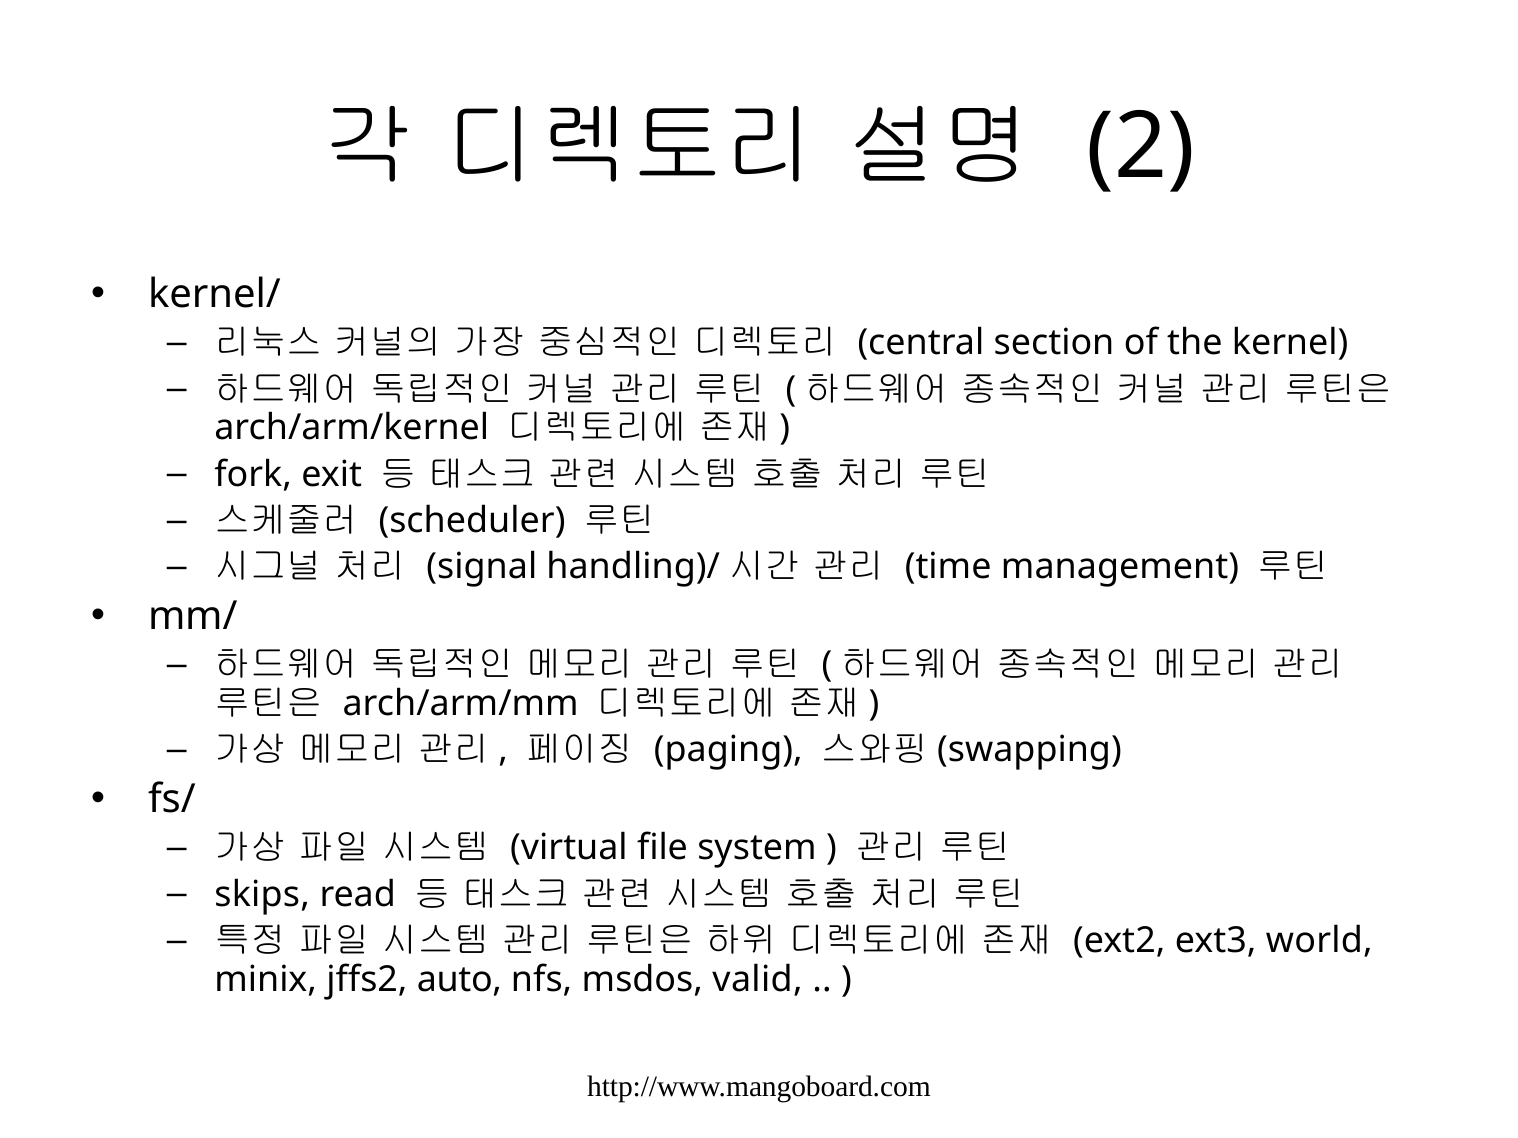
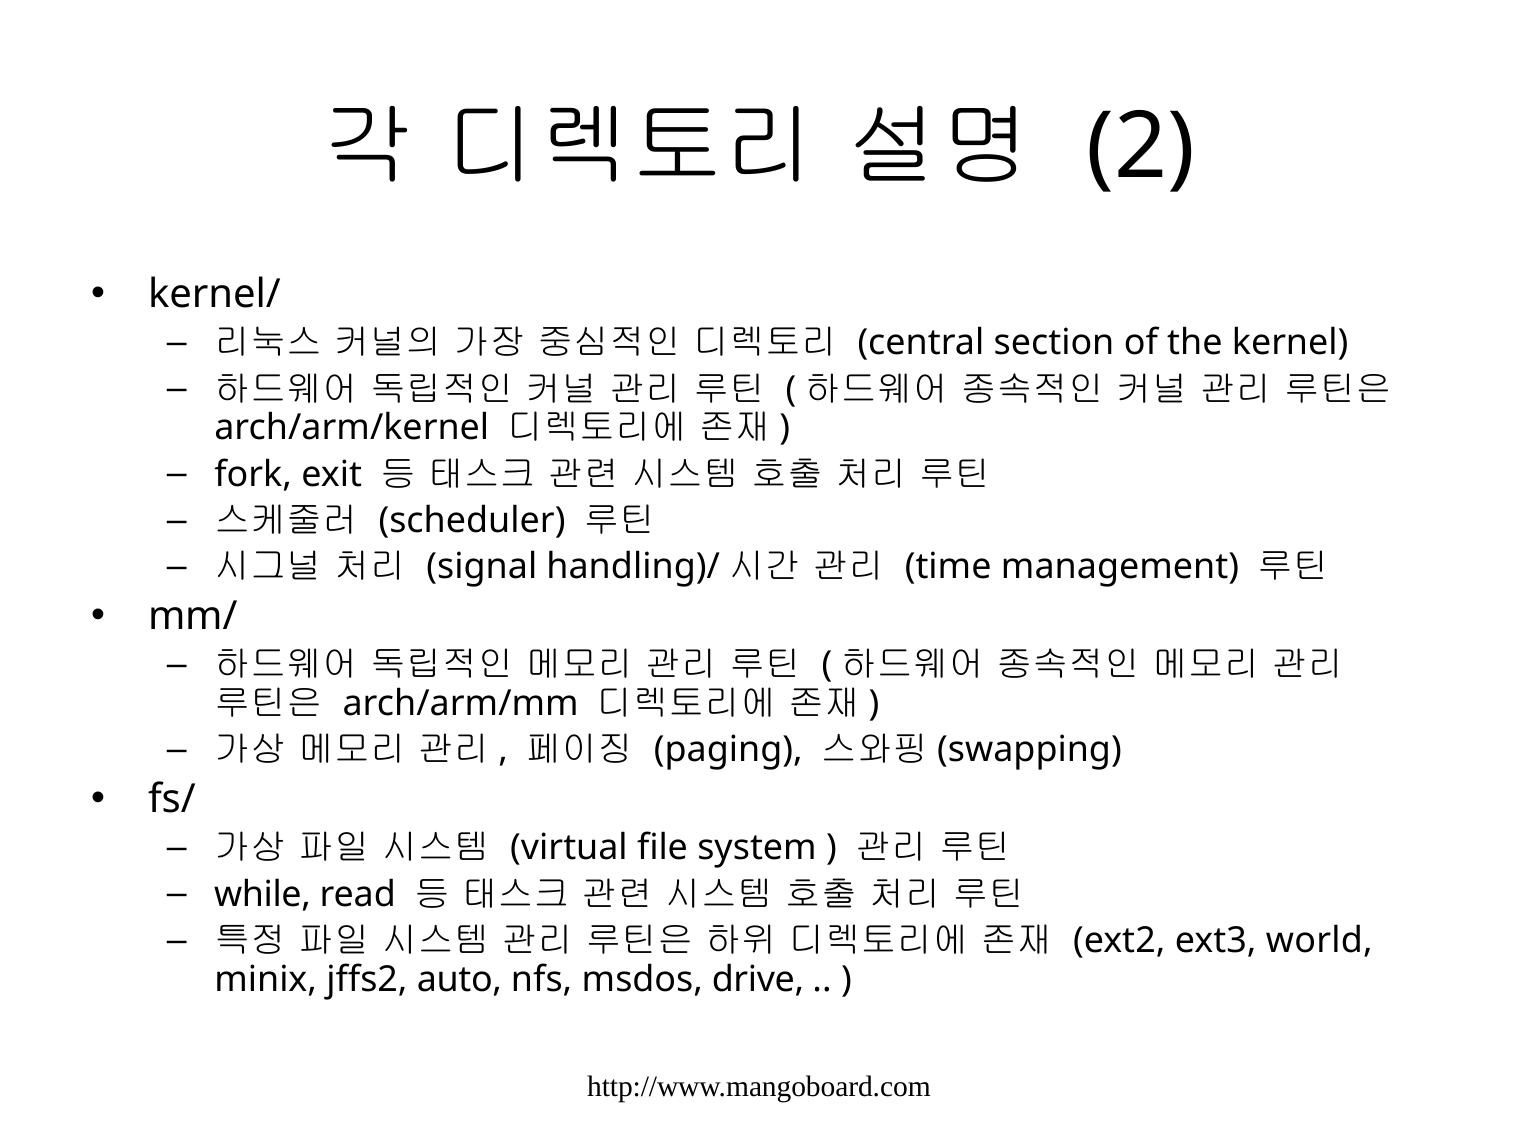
skips: skips -> while
valid: valid -> drive
